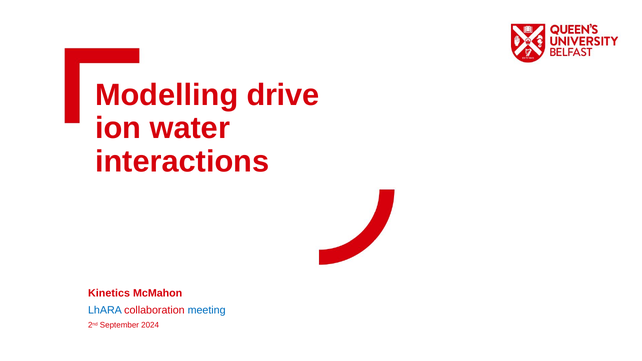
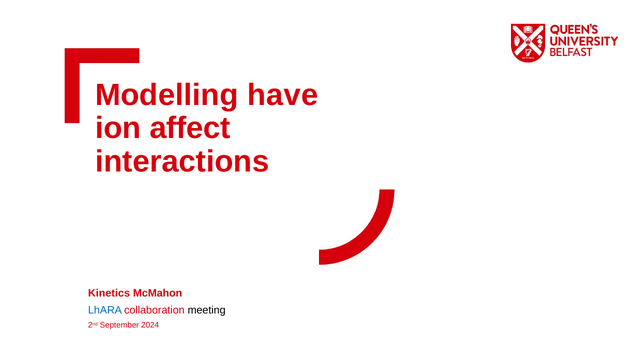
drive: drive -> have
water: water -> affect
meeting colour: blue -> black
